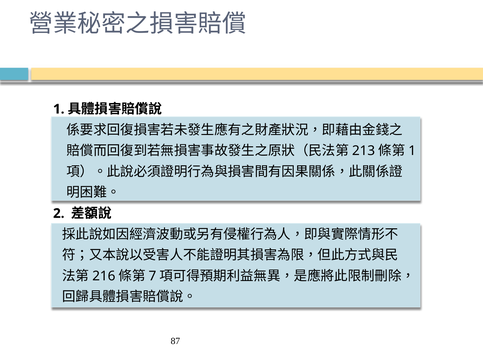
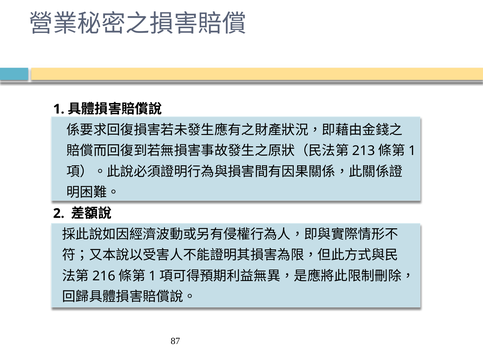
7 at (153, 275): 7 -> 1
